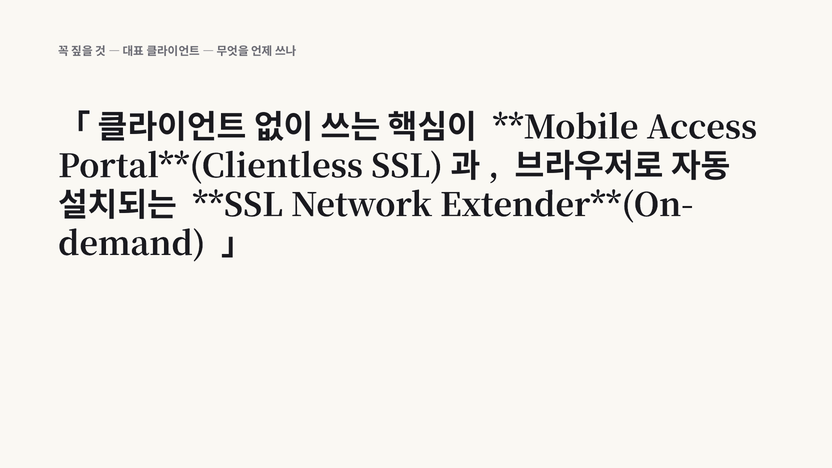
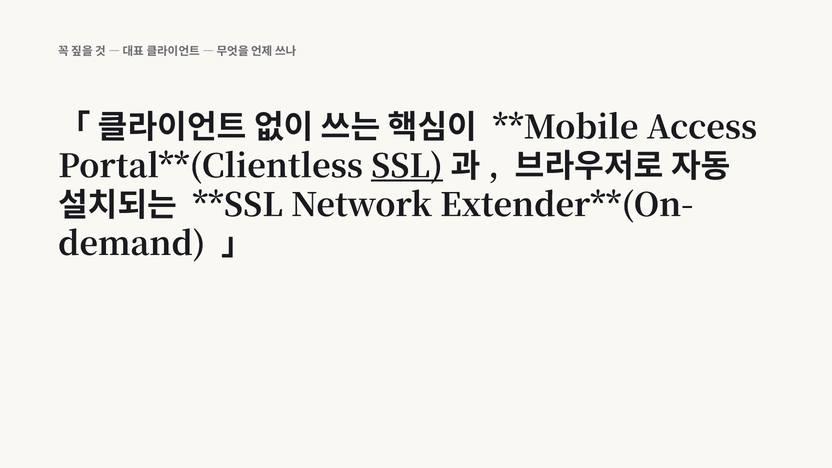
SSL underline: none -> present
